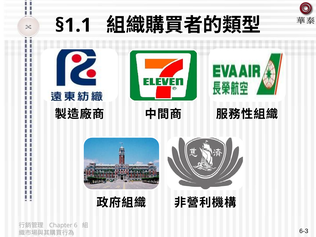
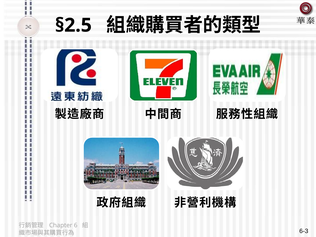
§1.1: §1.1 -> §2.5
